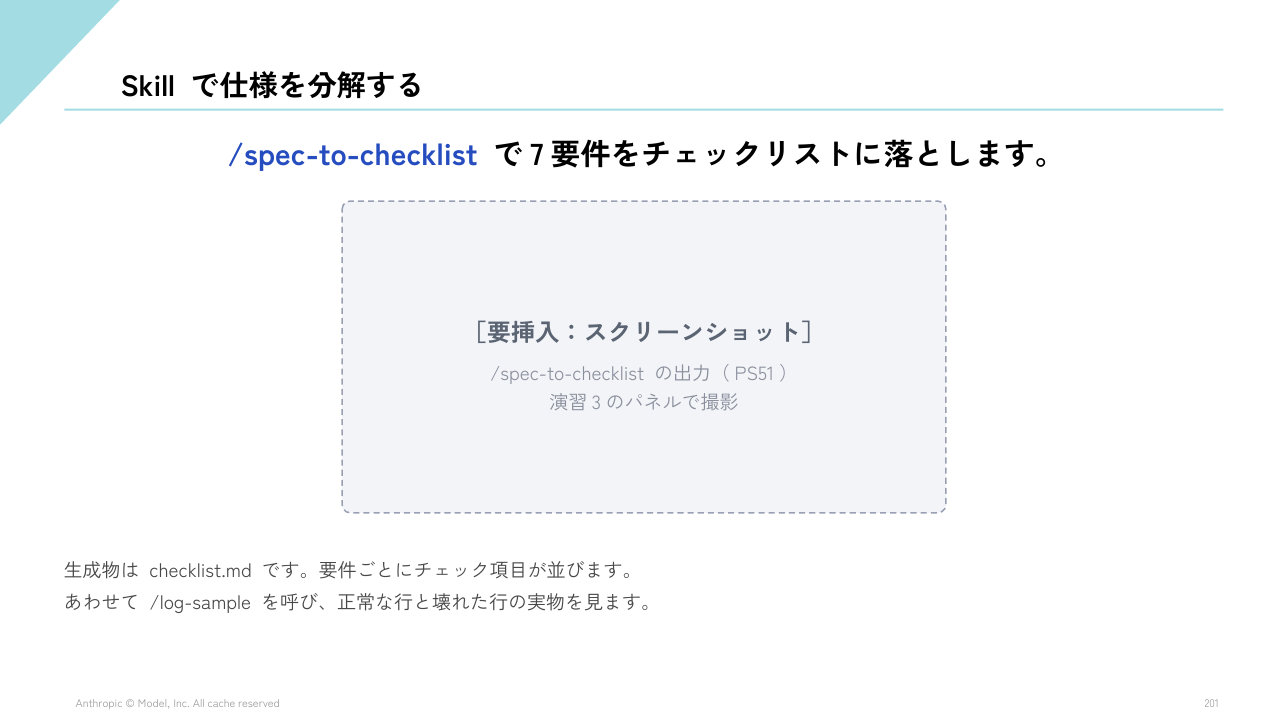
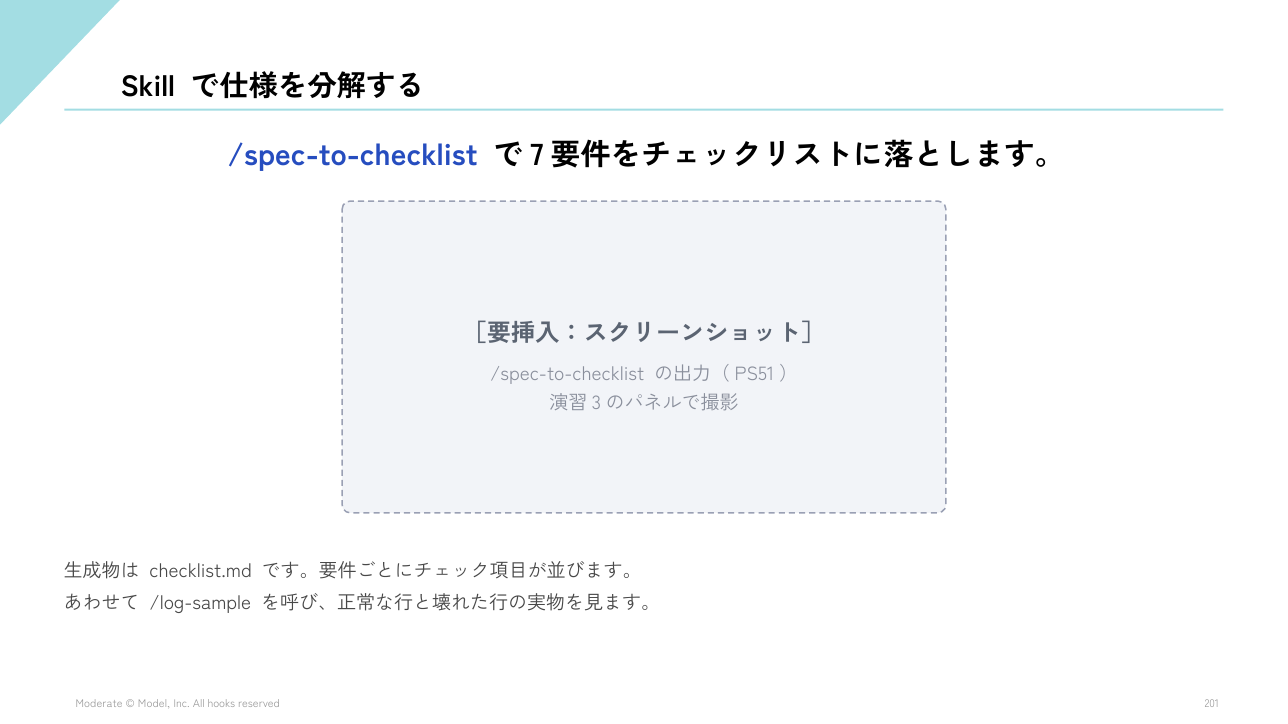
Anthropic: Anthropic -> Moderate
cache: cache -> hooks
